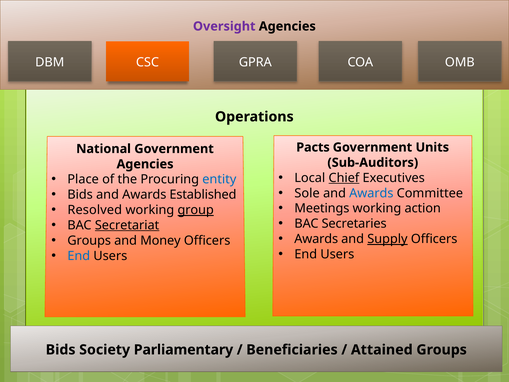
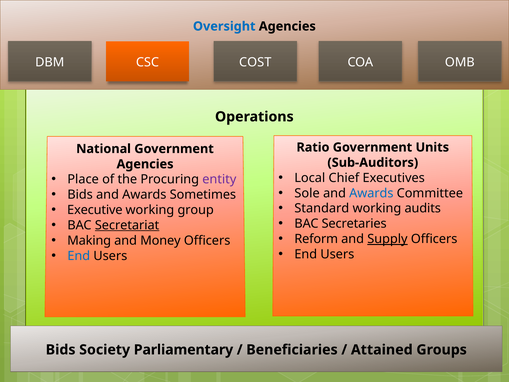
Oversight colour: purple -> blue
GPRA: GPRA -> COST
Pacts: Pacts -> Ratio
Chief underline: present -> none
entity colour: blue -> purple
Established: Established -> Sometimes
Meetings: Meetings -> Standard
action: action -> audits
Resolved: Resolved -> Executive
group underline: present -> none
Awards at (316, 239): Awards -> Reform
Groups at (89, 240): Groups -> Making
